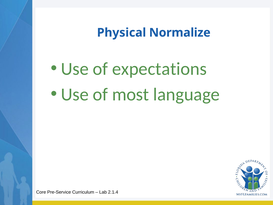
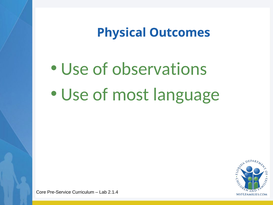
Normalize: Normalize -> Outcomes
expectations: expectations -> observations
